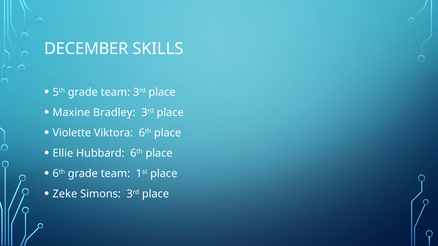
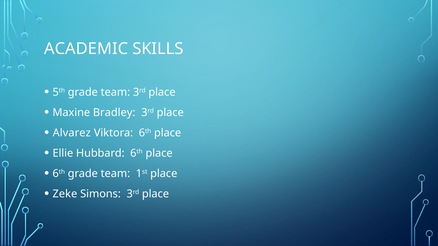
DECEMBER: DECEMBER -> ACADEMIC
Violette: Violette -> Alvarez
